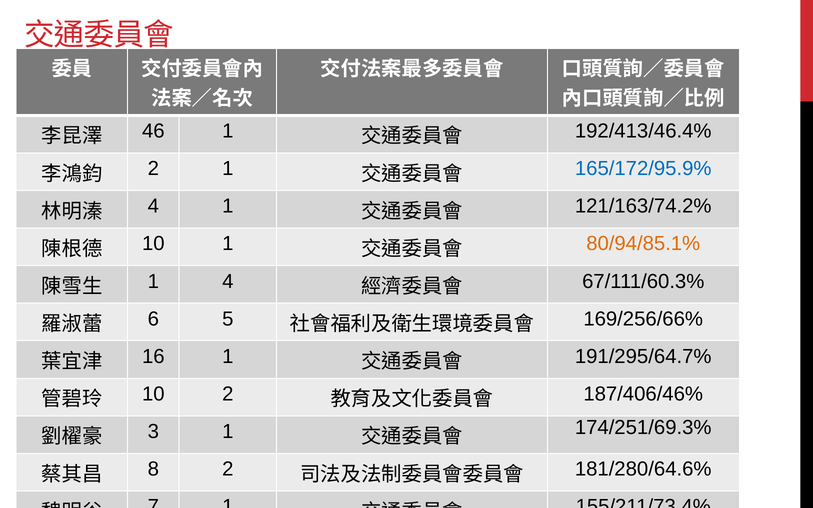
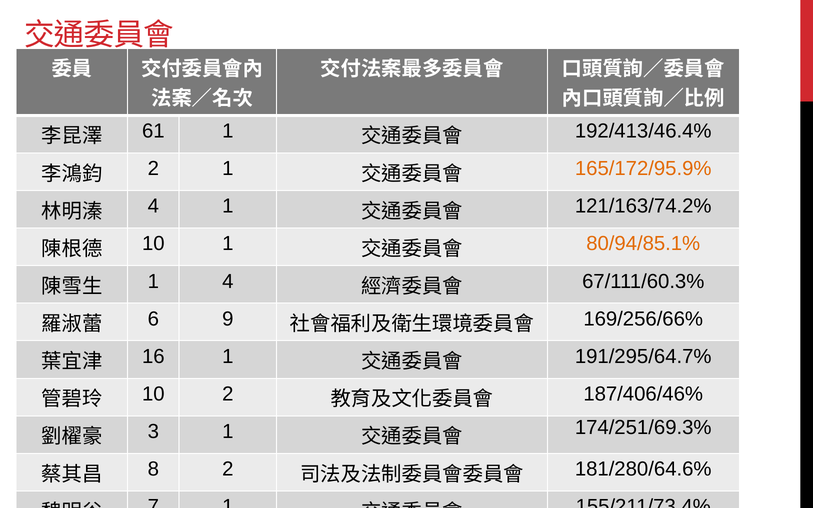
46: 46 -> 61
165/172/95.9% colour: blue -> orange
5: 5 -> 9
